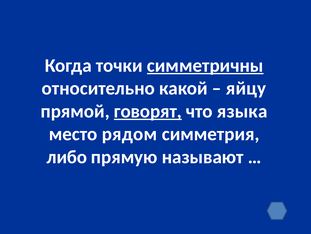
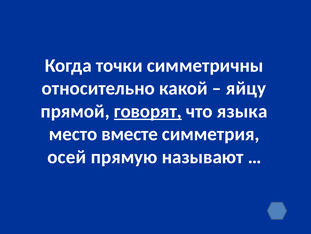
симметричны underline: present -> none
рядом: рядом -> вместе
либо: либо -> осей
